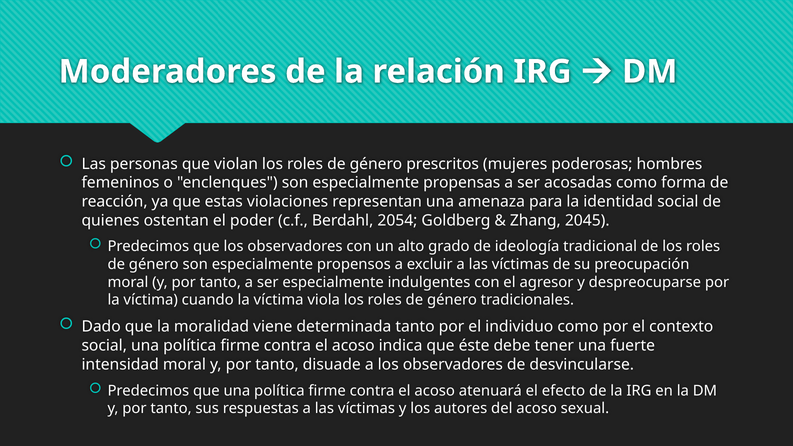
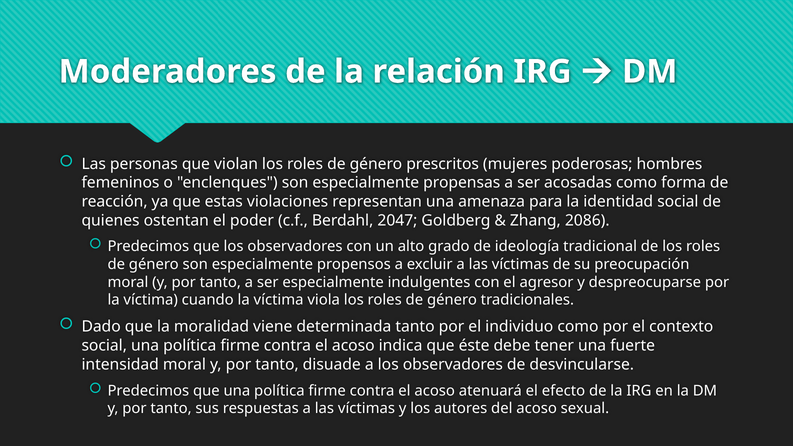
2054: 2054 -> 2047
2045: 2045 -> 2086
